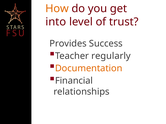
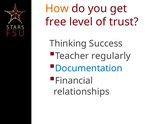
into: into -> free
Provides: Provides -> Thinking
Documentation colour: orange -> blue
